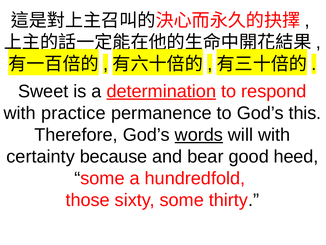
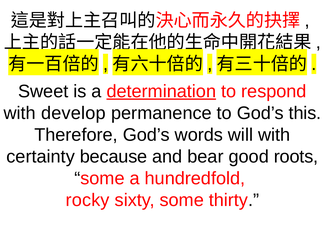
practice: practice -> develop
words underline: present -> none
heed: heed -> roots
those: those -> rocky
